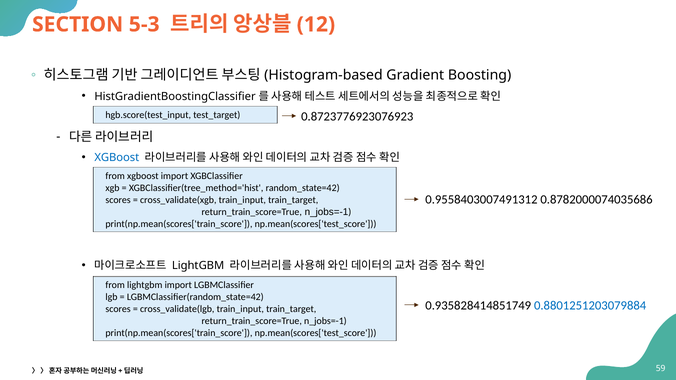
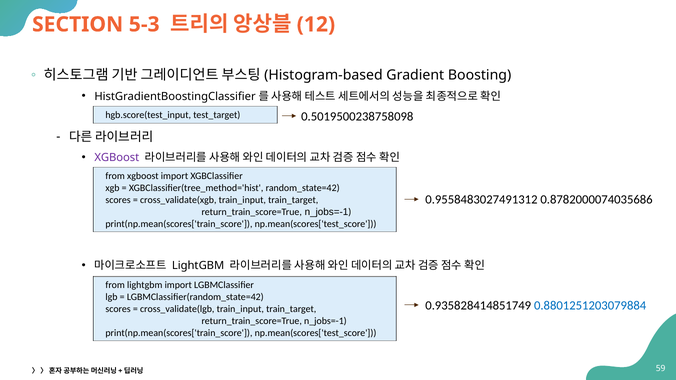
0.8723776923076923: 0.8723776923076923 -> 0.5019500238758098
XGBoost at (117, 158) colour: blue -> purple
0.9558403007491312: 0.9558403007491312 -> 0.9558483027491312
